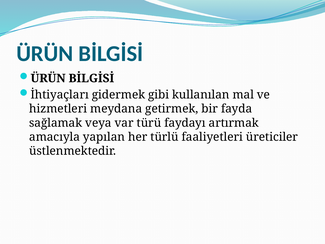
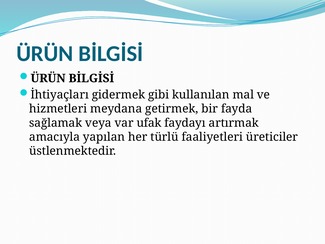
türü: türü -> ufak
